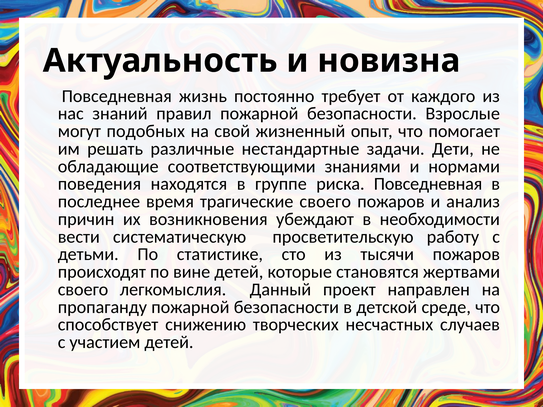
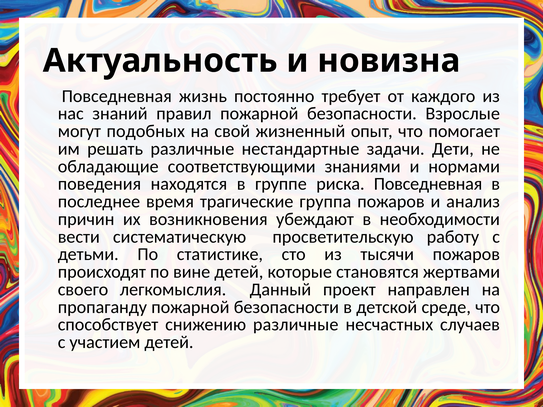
трагические своего: своего -> группа
снижению творческих: творческих -> различные
